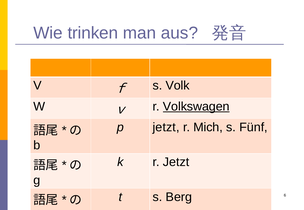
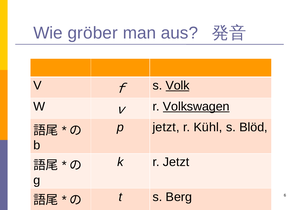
trinken: trinken -> gröber
Volk underline: none -> present
Mich: Mich -> Kühl
Fünf: Fünf -> Blöd
